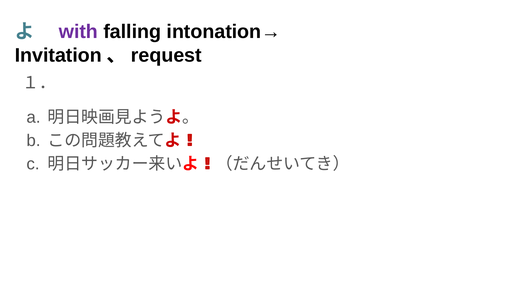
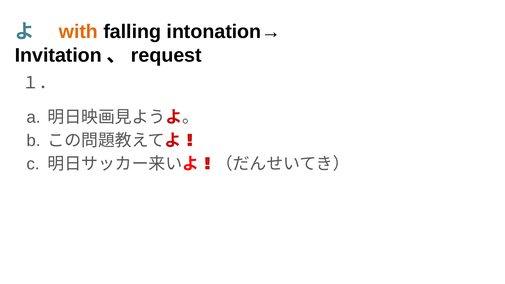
with colour: purple -> orange
